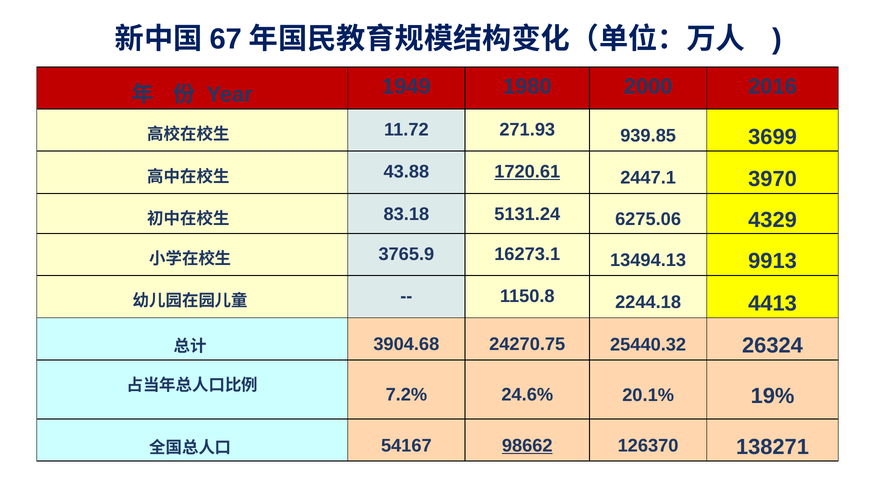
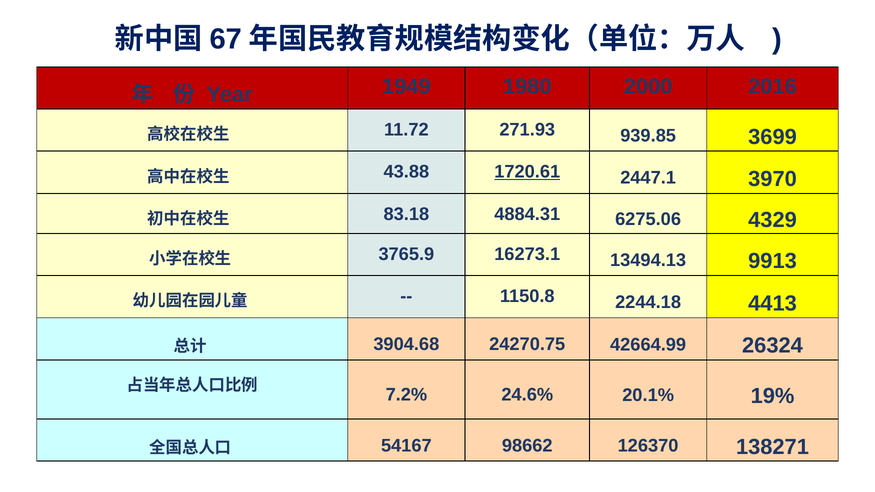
5131.24: 5131.24 -> 4884.31
25440.32: 25440.32 -> 42664.99
98662 underline: present -> none
